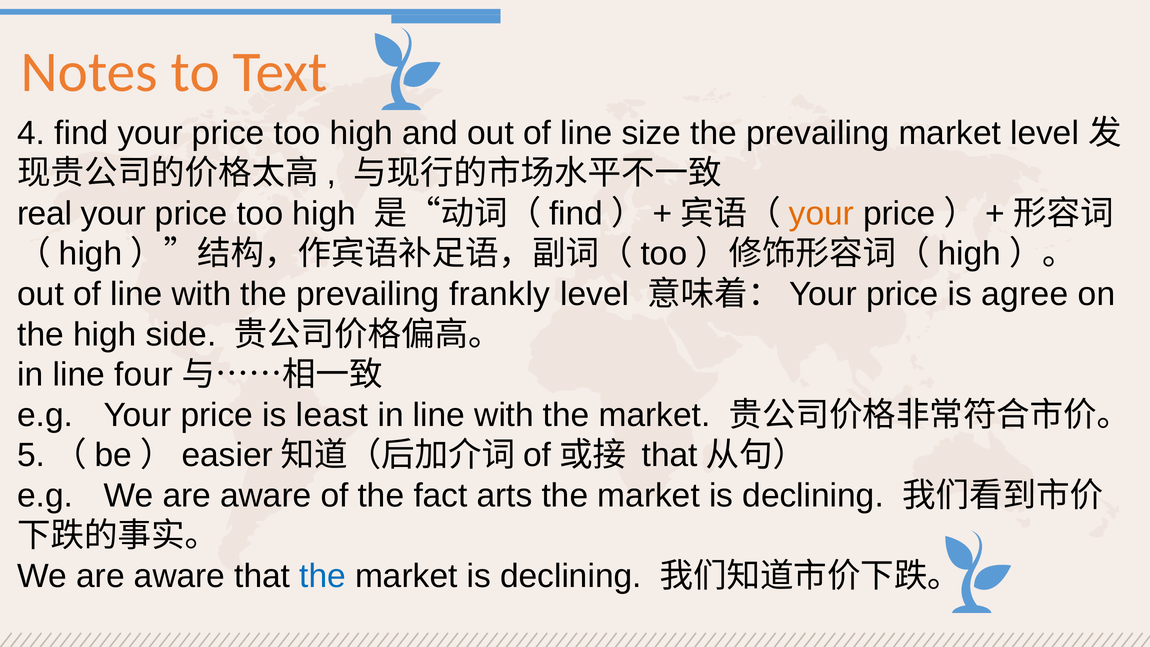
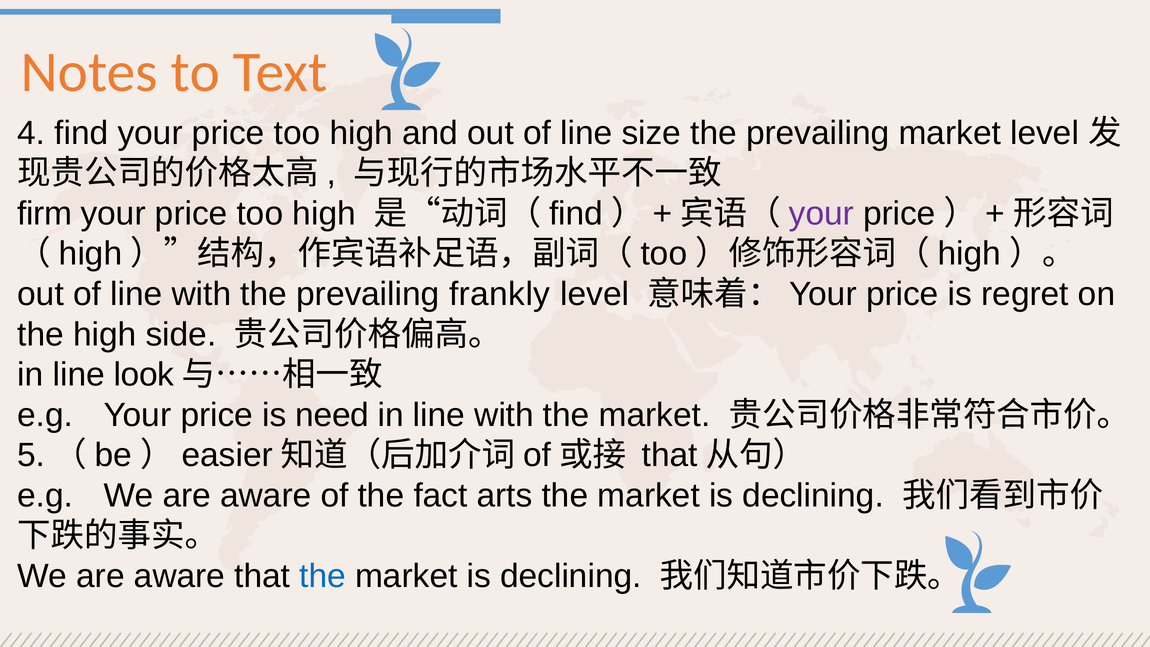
real: real -> firm
your at (821, 214) colour: orange -> purple
agree: agree -> regret
four: four -> look
least: least -> need
